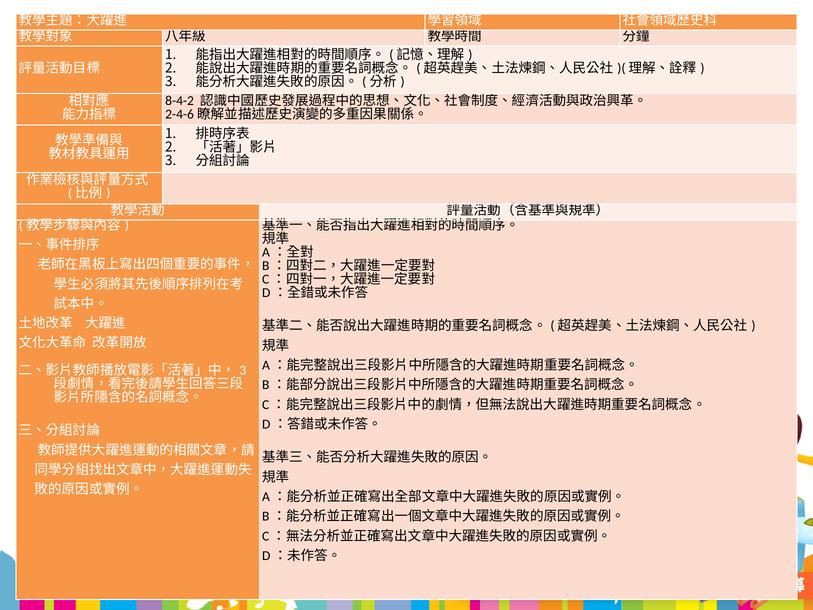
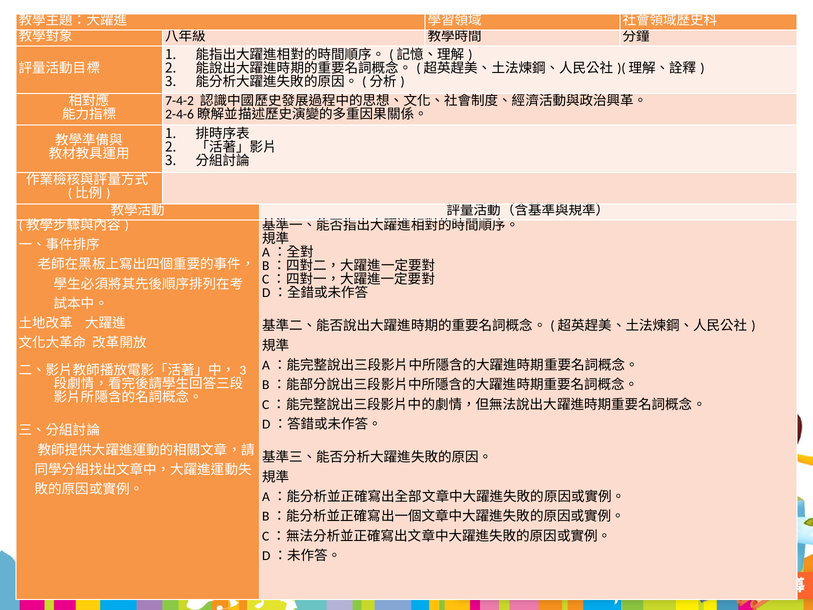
8-4-2: 8-4-2 -> 7-4-2
